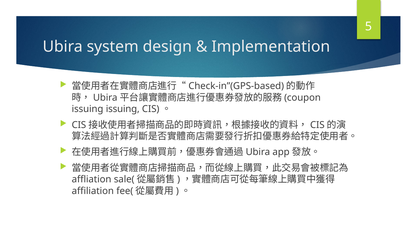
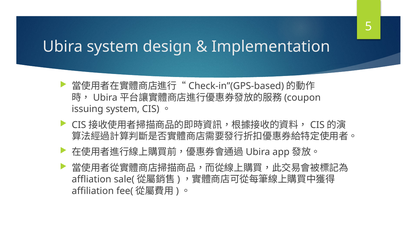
issuing issuing: issuing -> system
